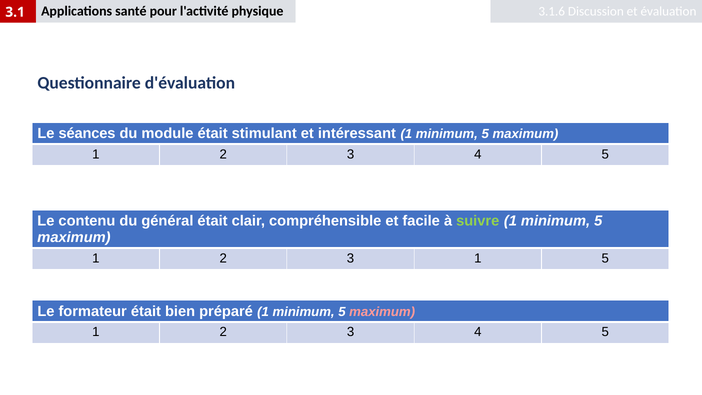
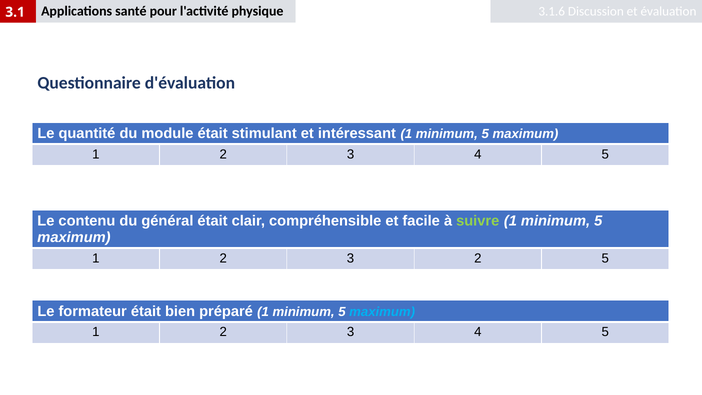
séances: séances -> quantité
3 1: 1 -> 2
maximum at (382, 312) colour: pink -> light blue
